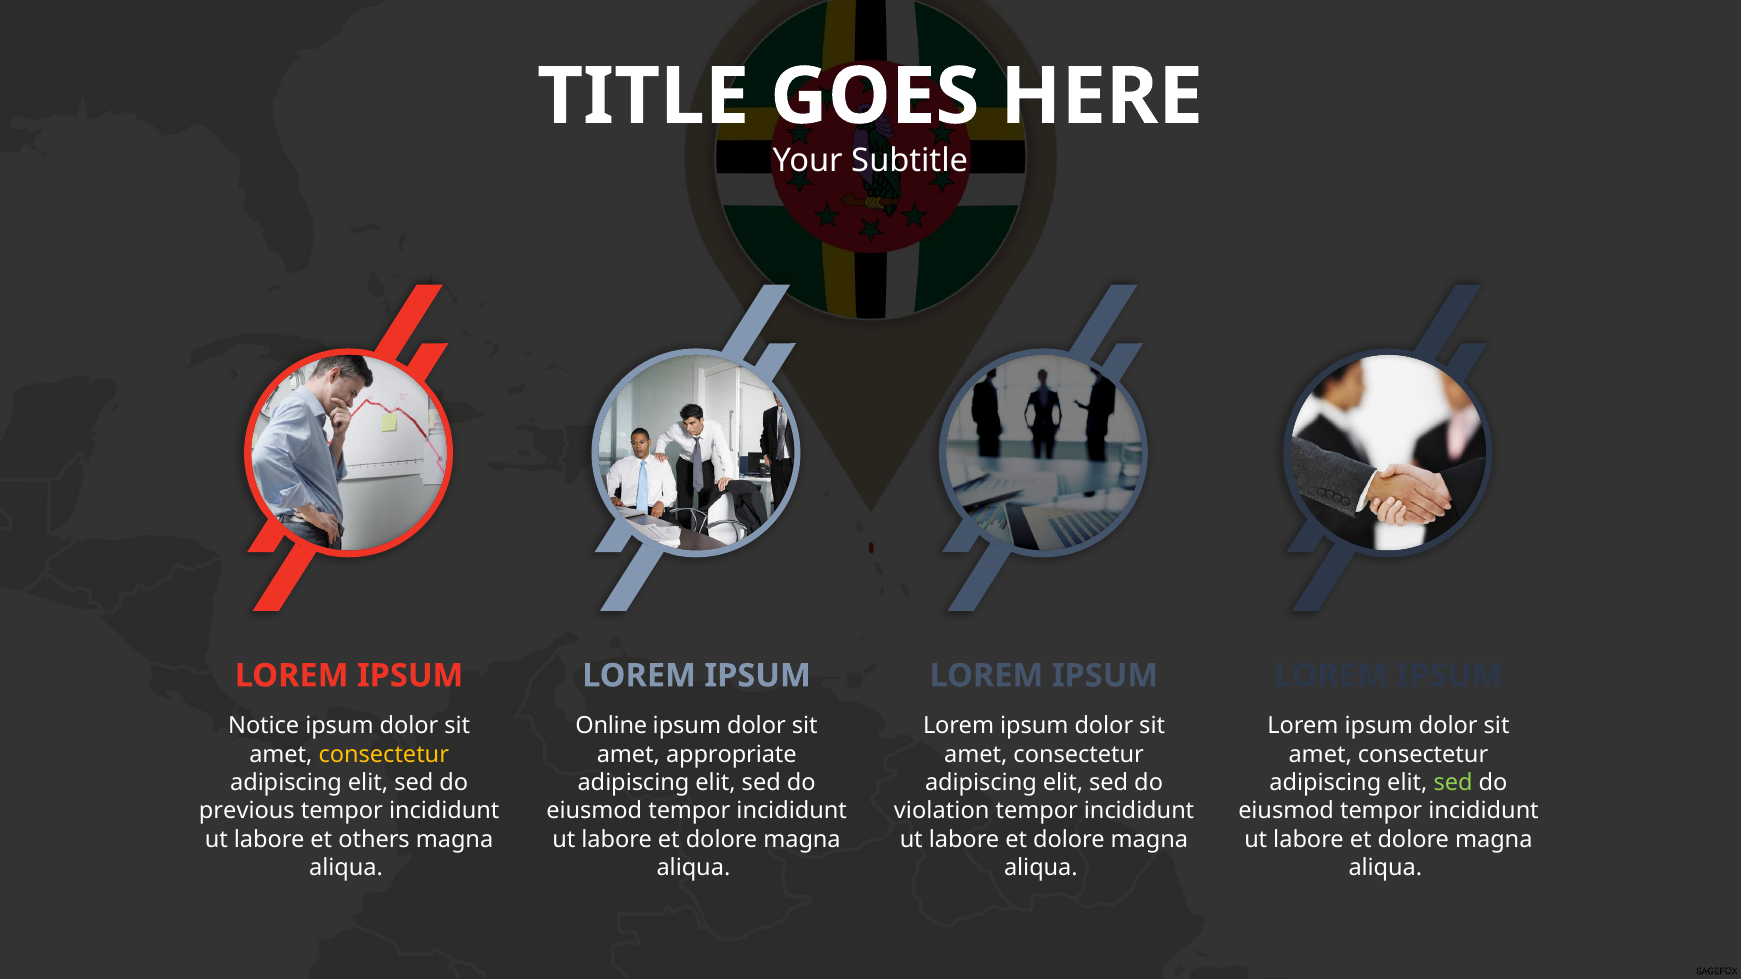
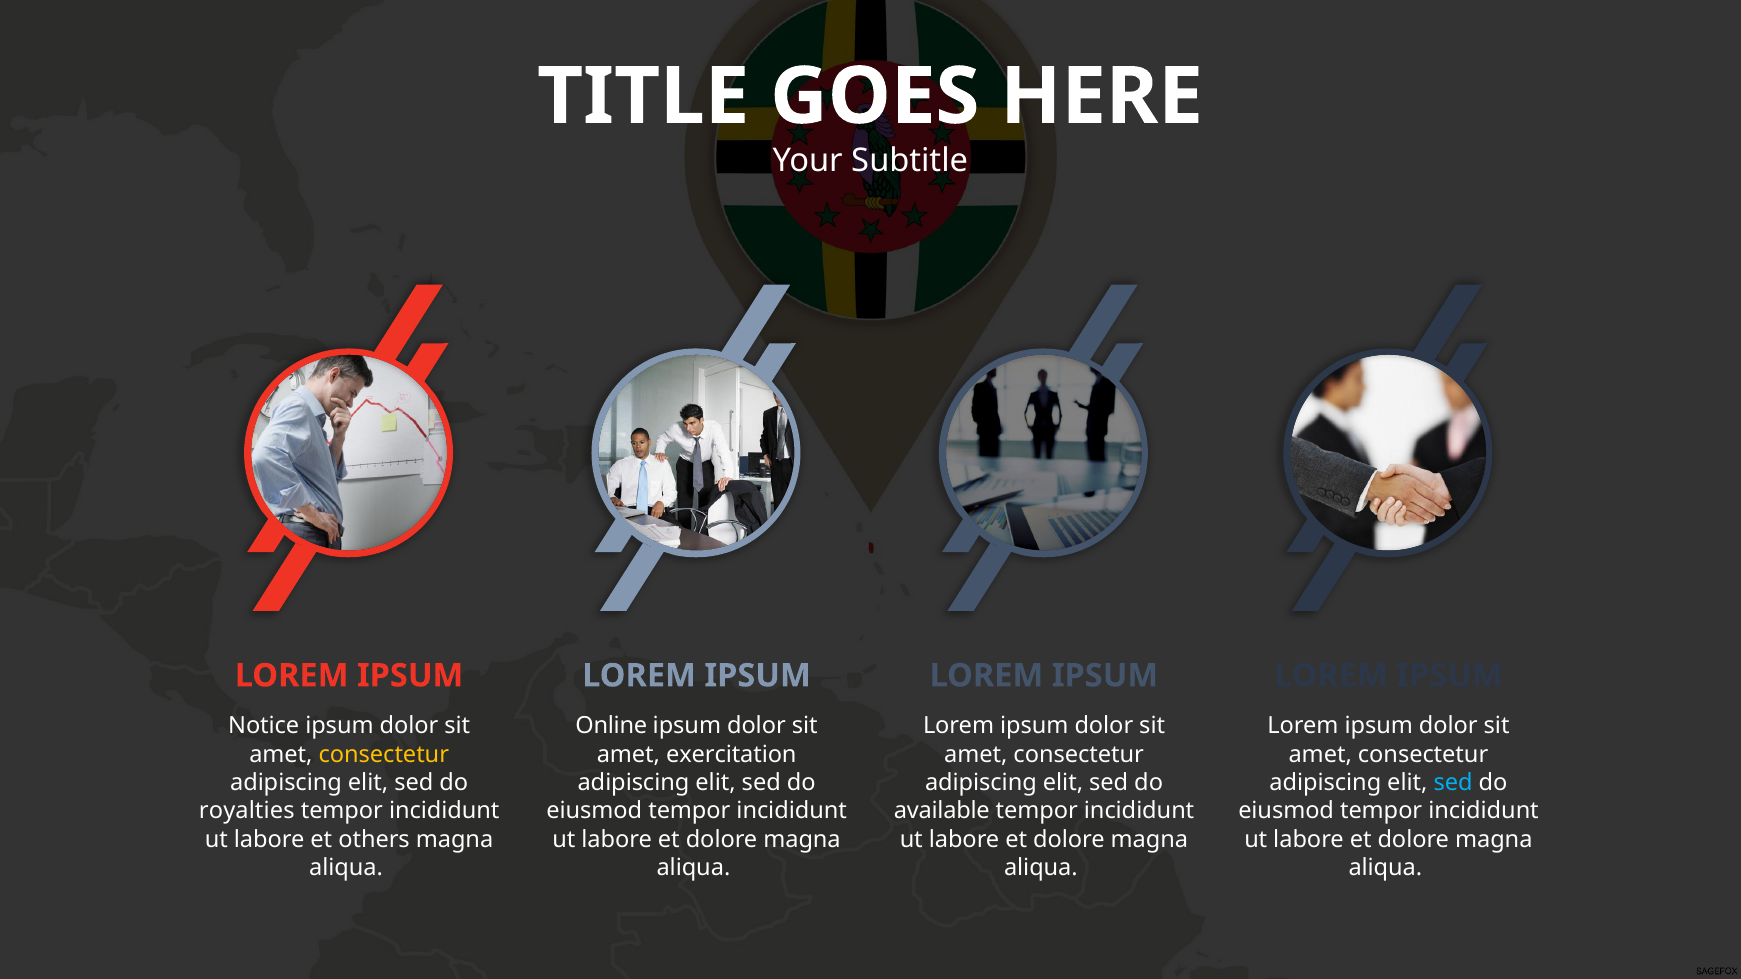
appropriate: appropriate -> exercitation
sed at (1453, 783) colour: light green -> light blue
previous: previous -> royalties
violation: violation -> available
